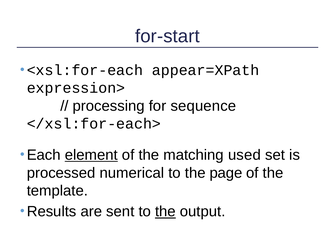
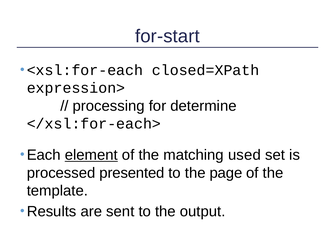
appear=XPath: appear=XPath -> closed=XPath
sequence: sequence -> determine
numerical: numerical -> presented
the at (165, 212) underline: present -> none
